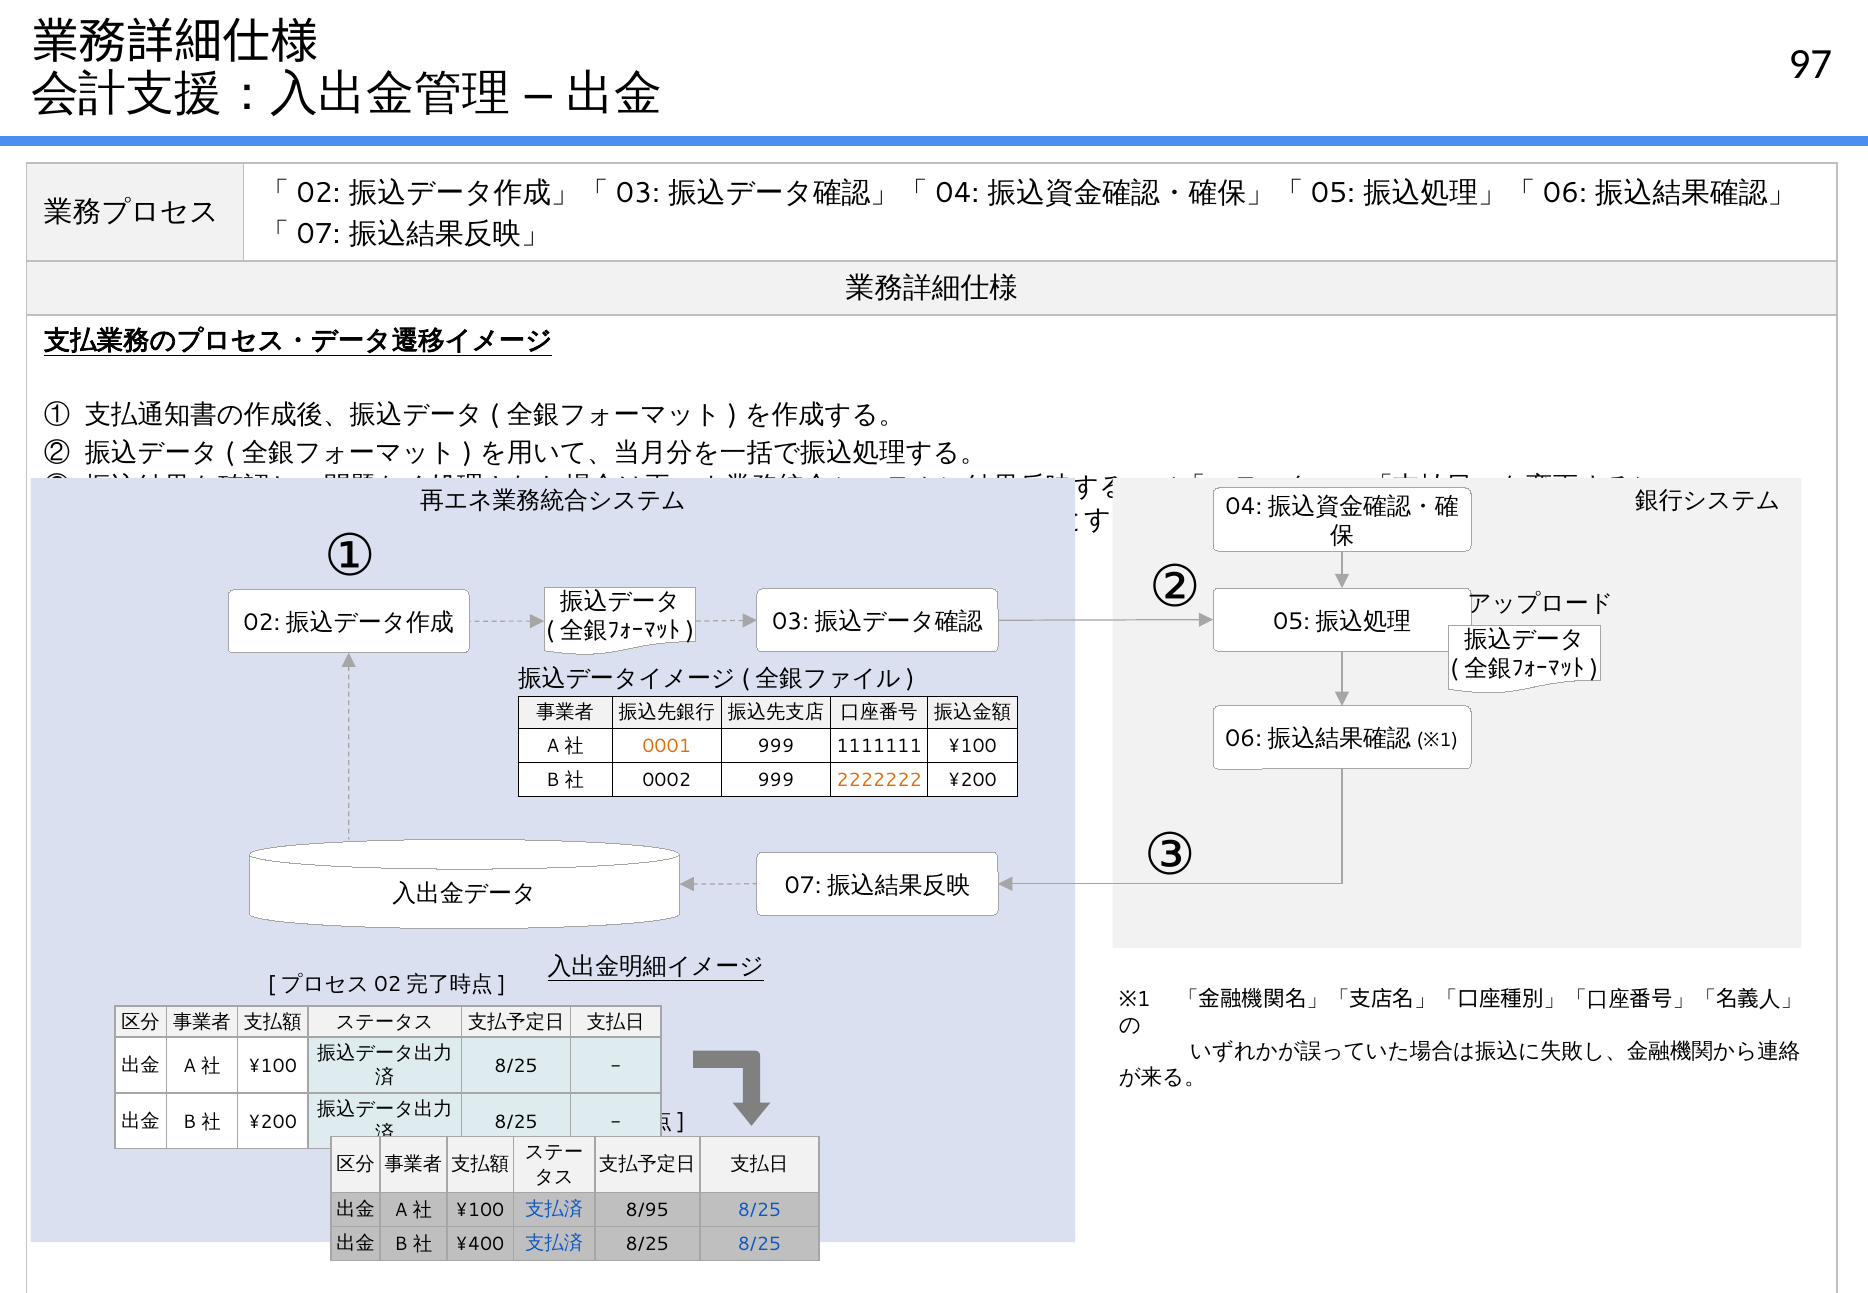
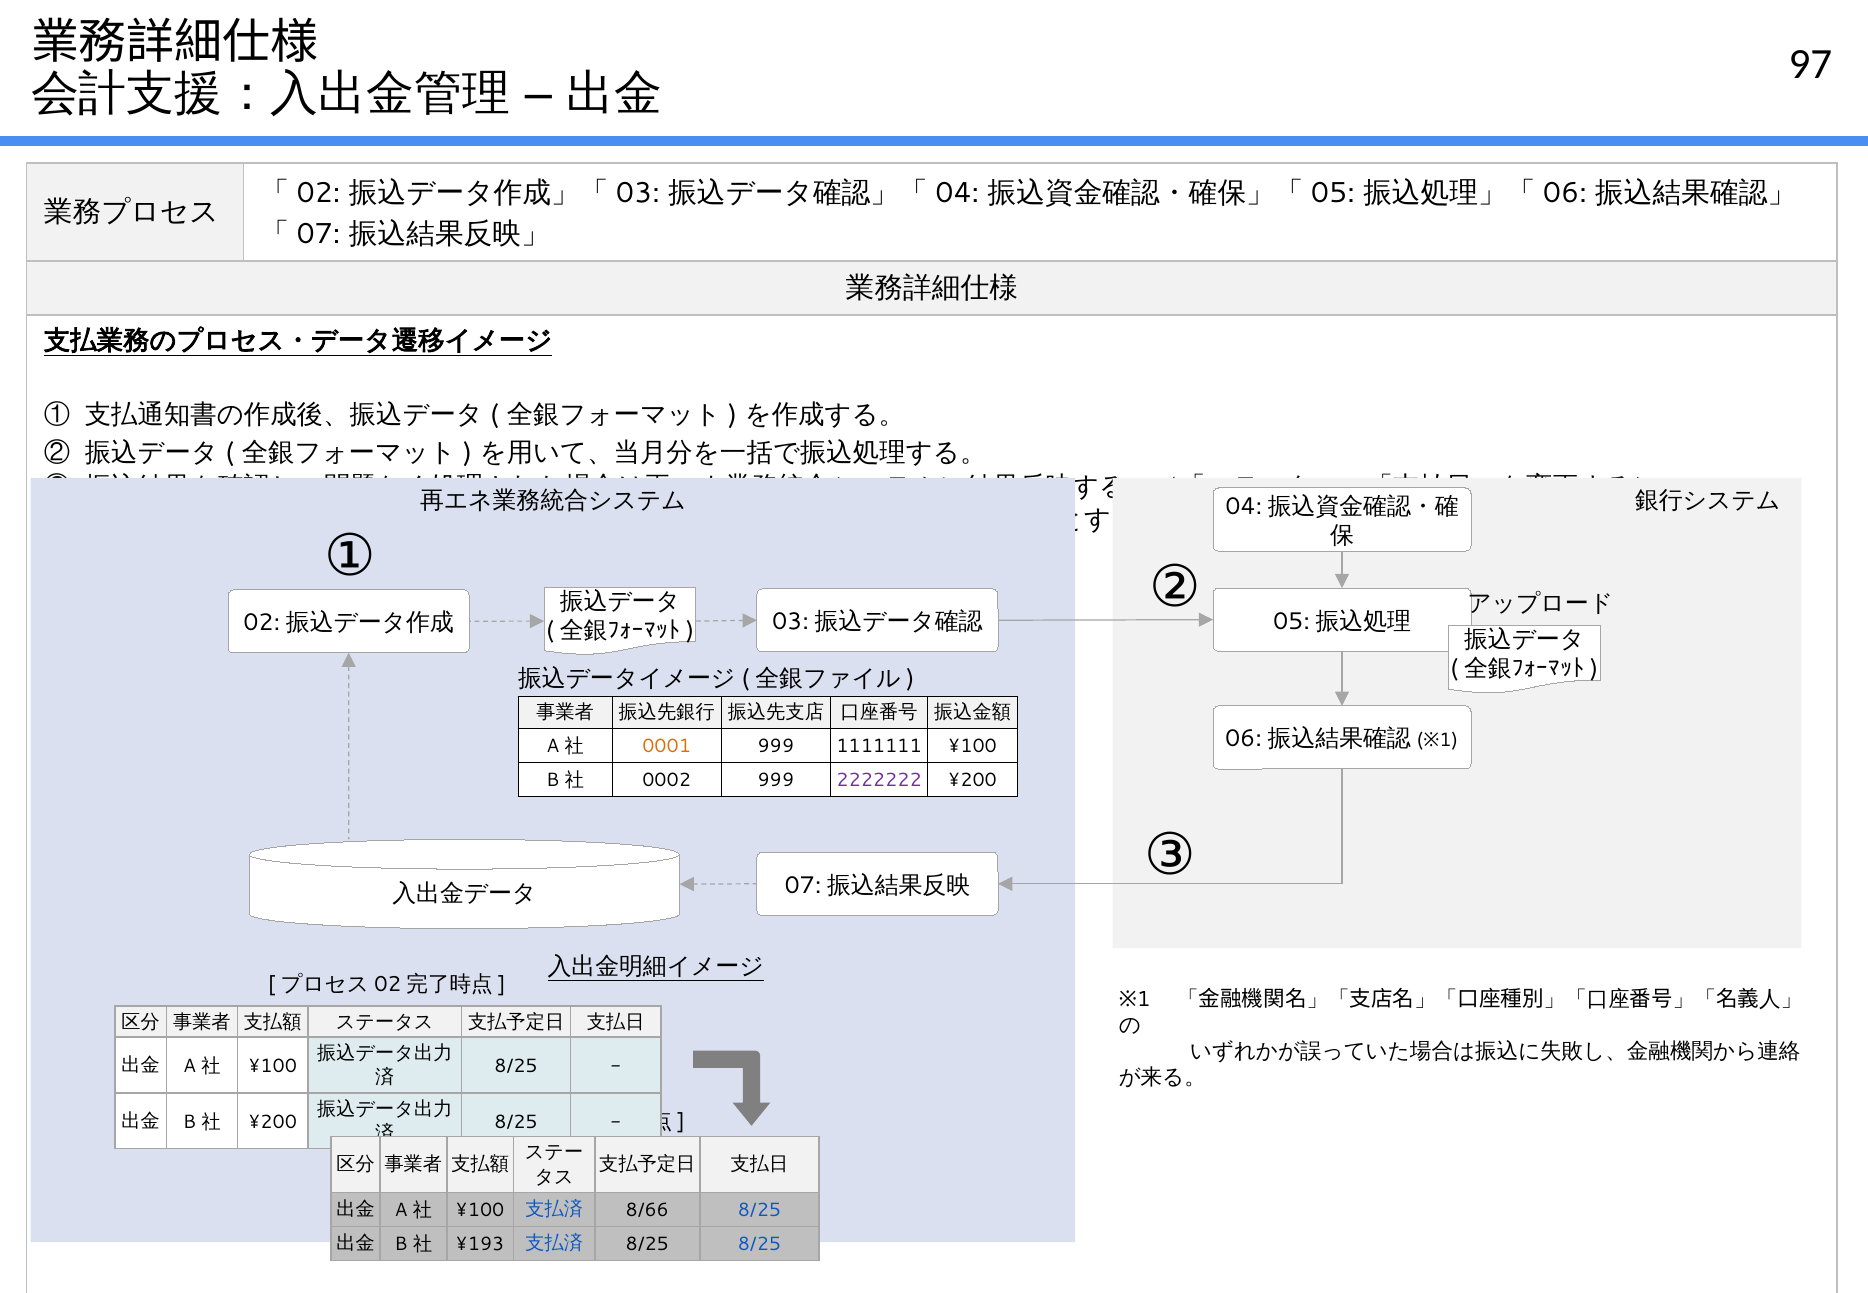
2222222 colour: orange -> purple
8/95: 8/95 -> 8/66
¥400: ¥400 -> ¥193
